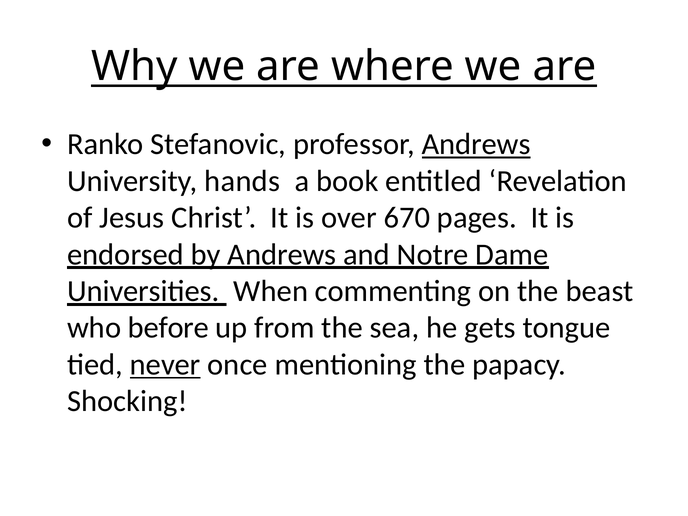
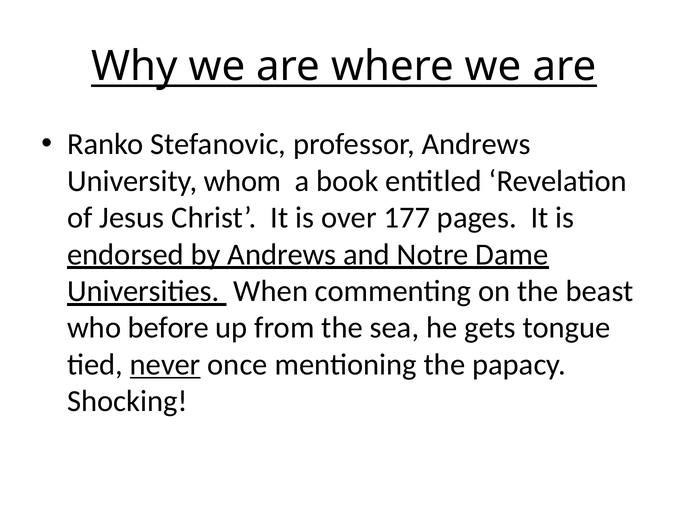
Andrews at (476, 144) underline: present -> none
hands: hands -> whom
670: 670 -> 177
